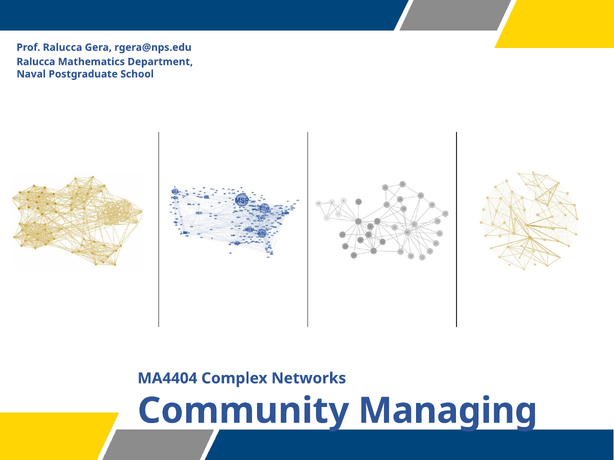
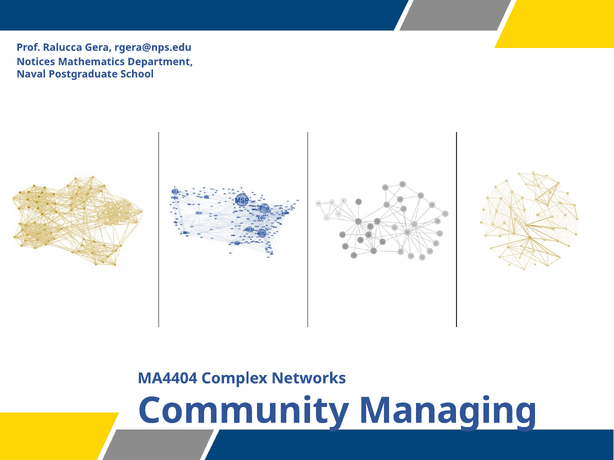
Ralucca at (36, 62): Ralucca -> Notices
